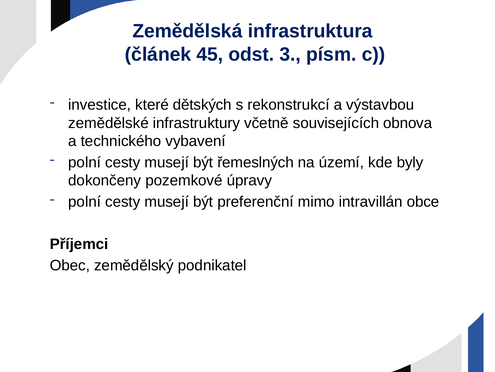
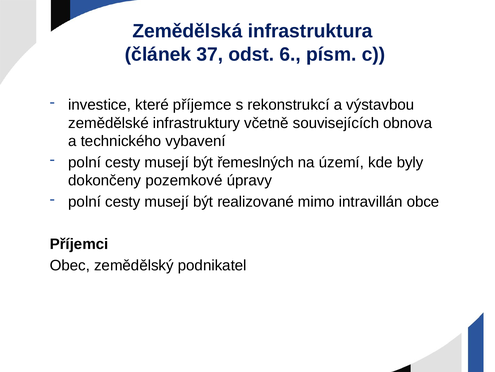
45: 45 -> 37
3: 3 -> 6
dětských: dětských -> příjemce
preferenční: preferenční -> realizované
